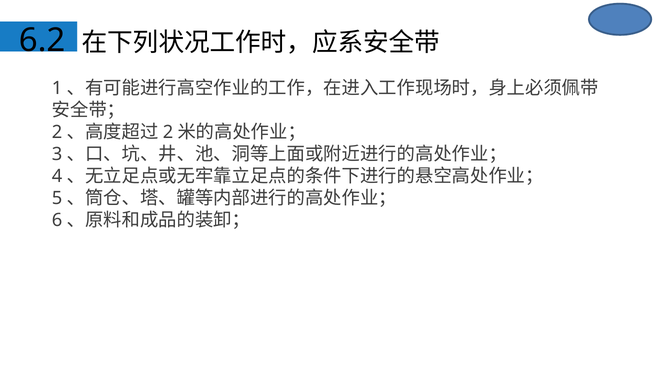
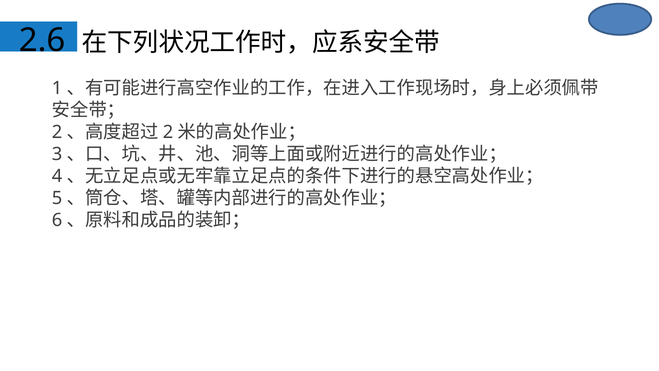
6.2: 6.2 -> 2.6
